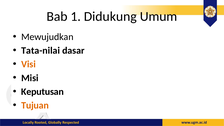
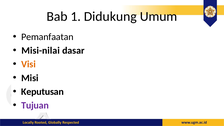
Mewujudkan: Mewujudkan -> Pemanfaatan
Tata-nilai: Tata-nilai -> Misi-nilai
Tujuan colour: orange -> purple
